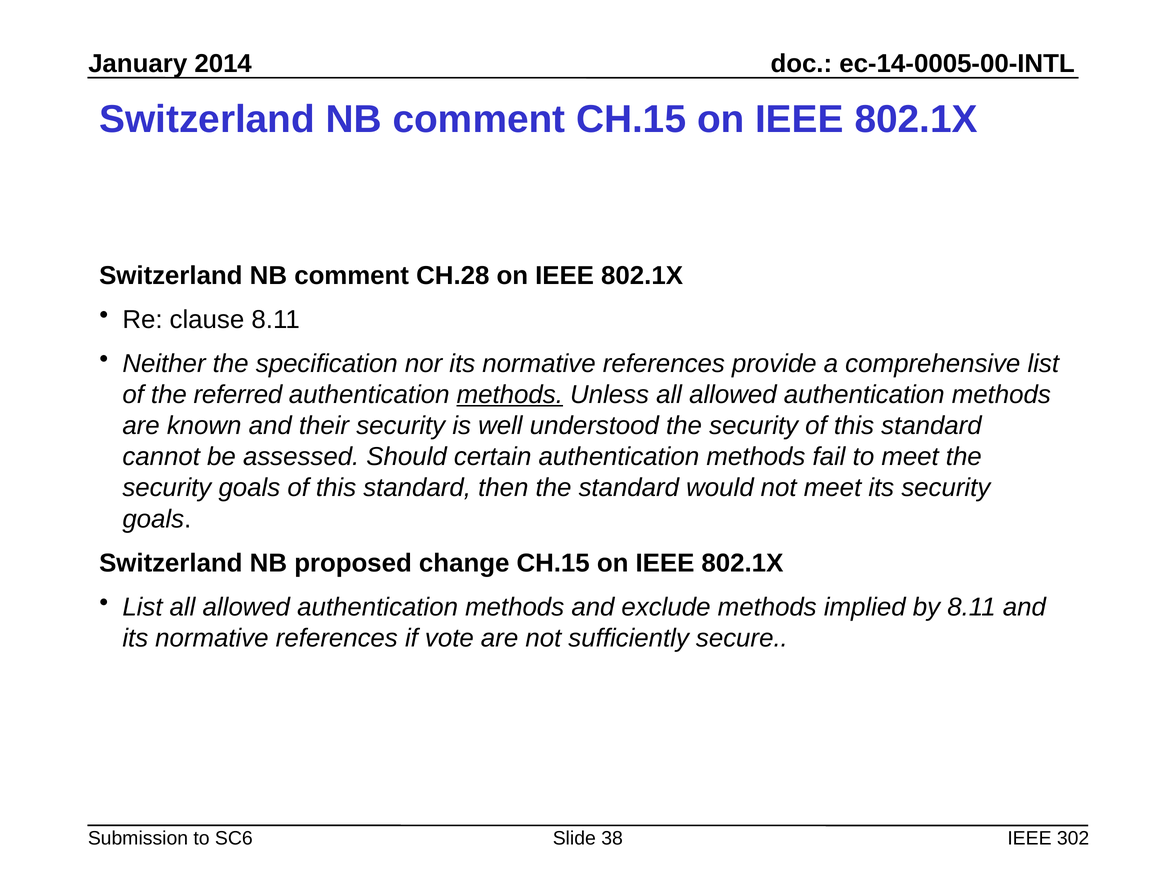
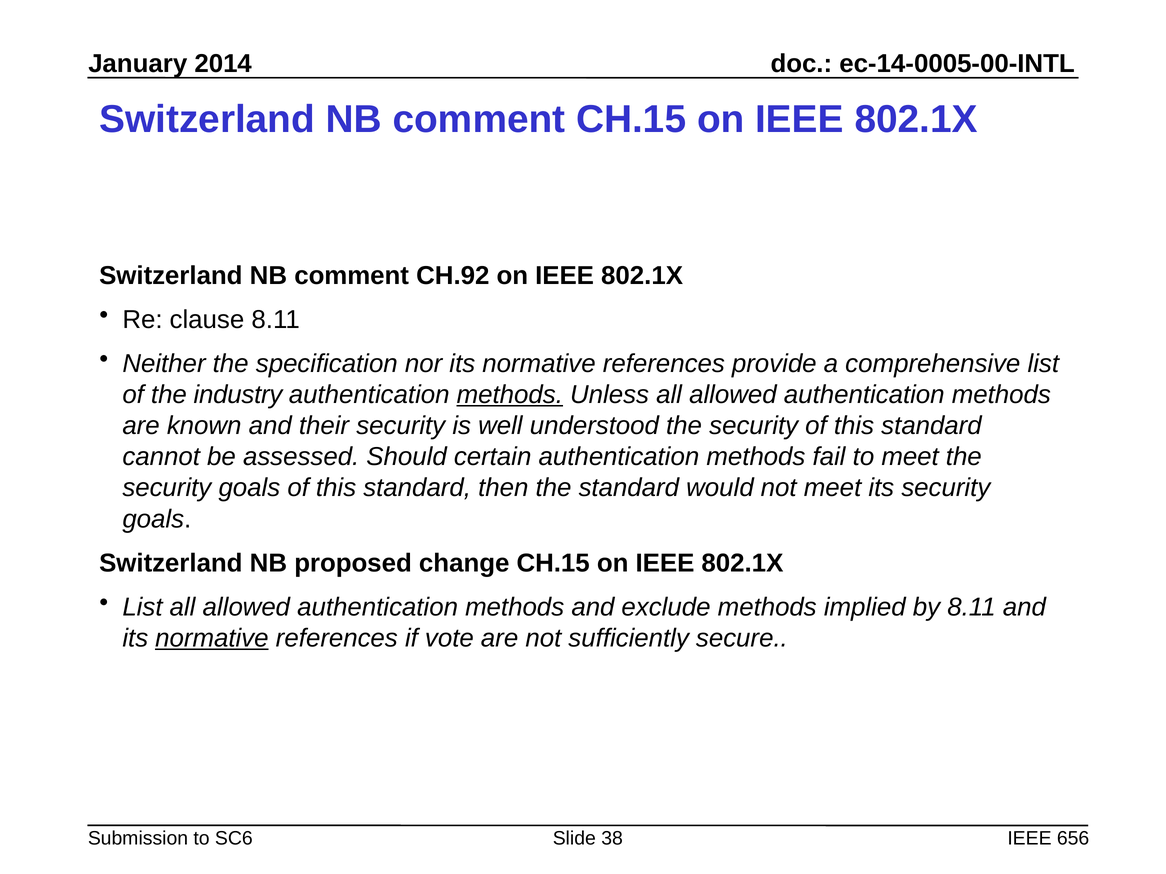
CH.28: CH.28 -> CH.92
referred: referred -> industry
normative at (212, 638) underline: none -> present
302: 302 -> 656
